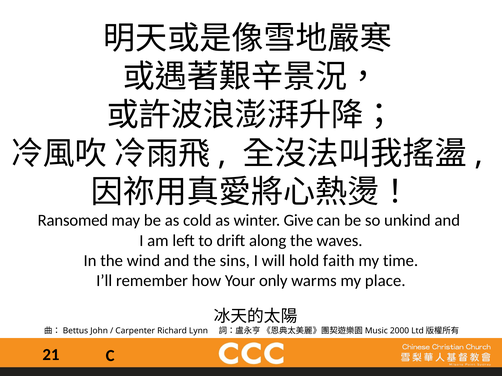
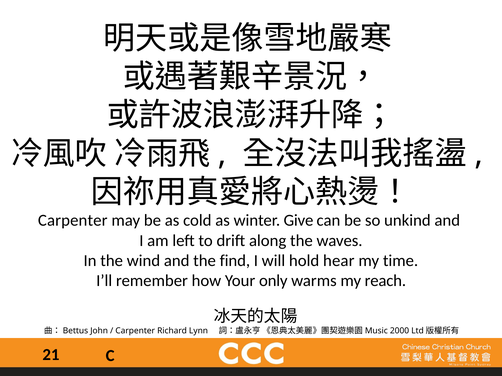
Ransomed at (73, 221): Ransomed -> Carpenter
sins: sins -> find
faith: faith -> hear
place: place -> reach
